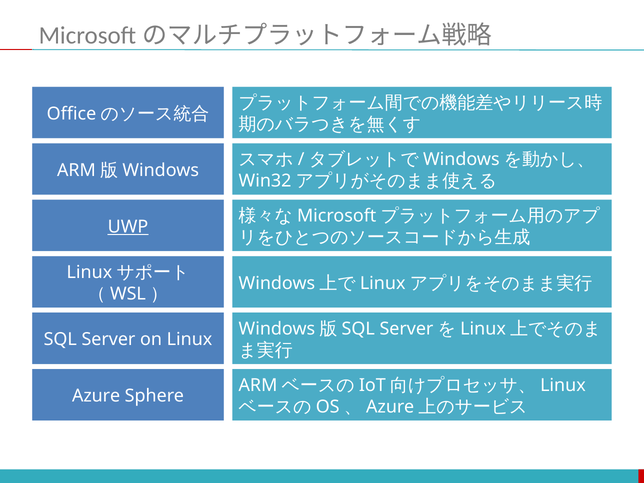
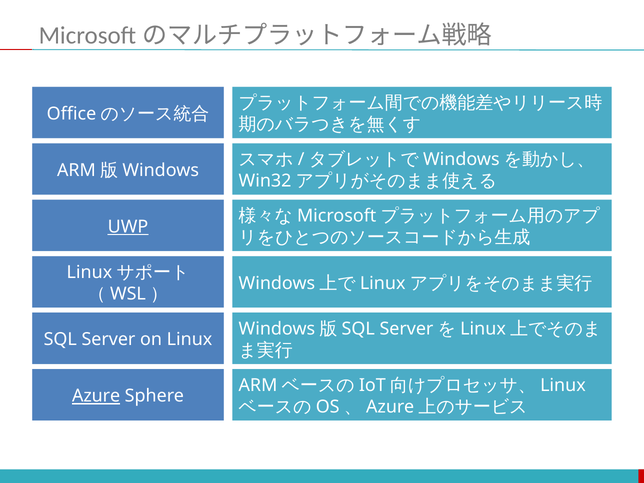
Azure underline: none -> present
